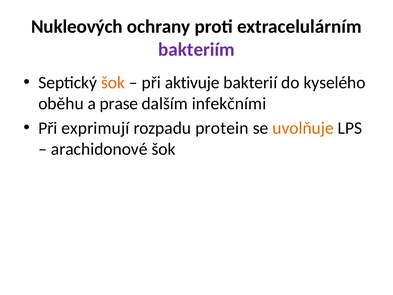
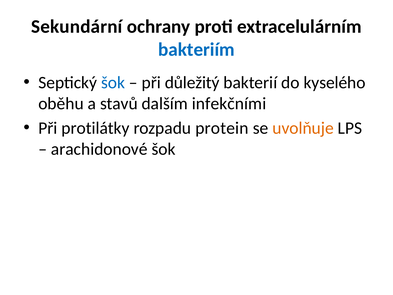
Nukleových: Nukleových -> Sekundární
bakteriím colour: purple -> blue
šok at (113, 82) colour: orange -> blue
aktivuje: aktivuje -> důležitý
prase: prase -> stavů
exprimují: exprimují -> protilátky
